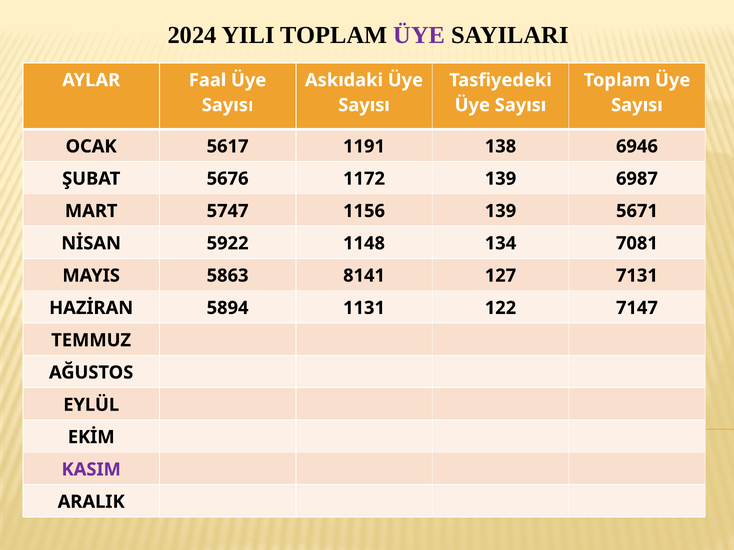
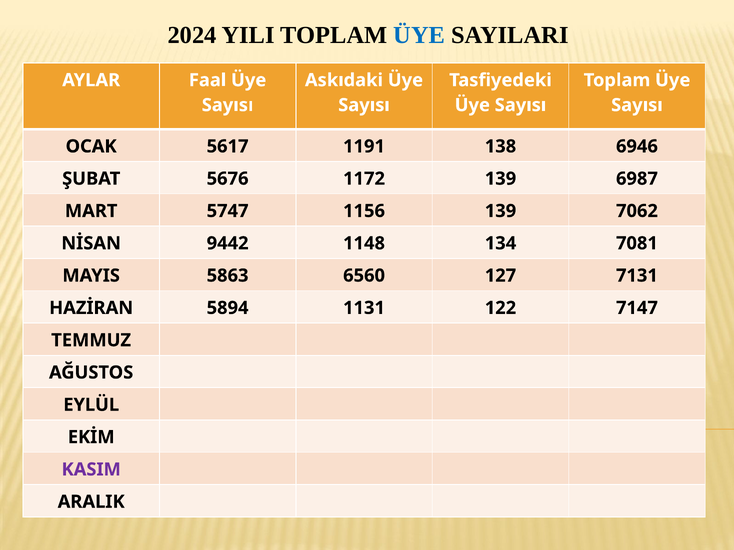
ÜYE at (419, 35) colour: purple -> blue
5671: 5671 -> 7062
5922: 5922 -> 9442
8141: 8141 -> 6560
